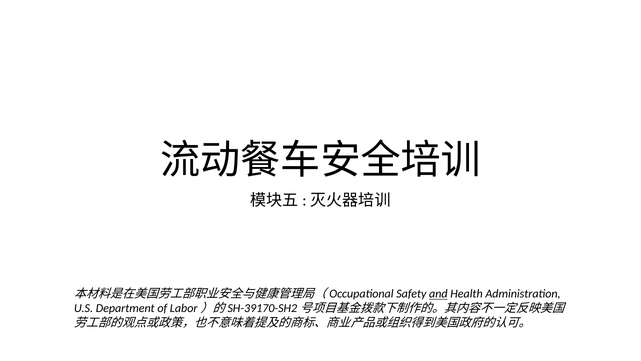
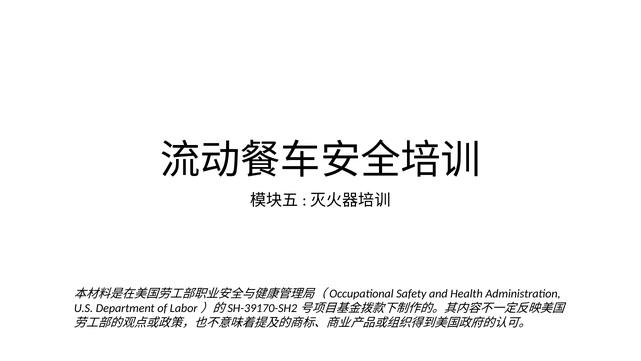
and underline: present -> none
